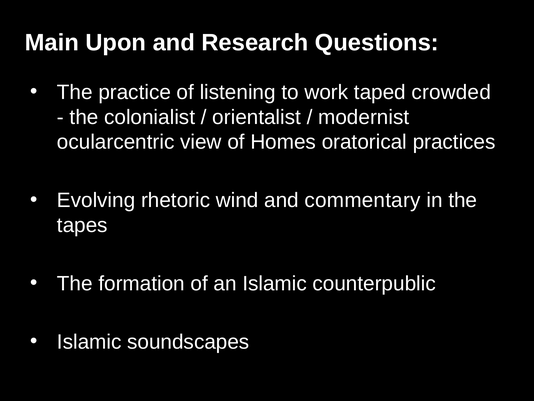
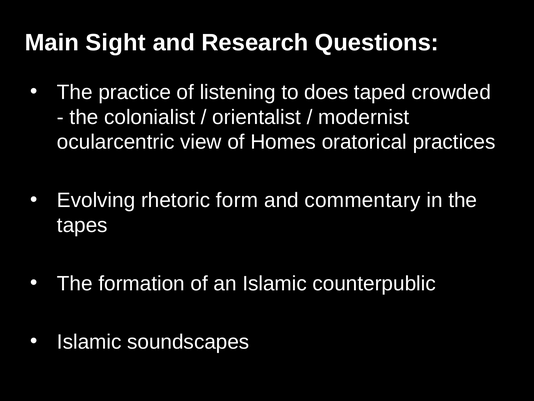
Upon: Upon -> Sight
work: work -> does
wind: wind -> form
